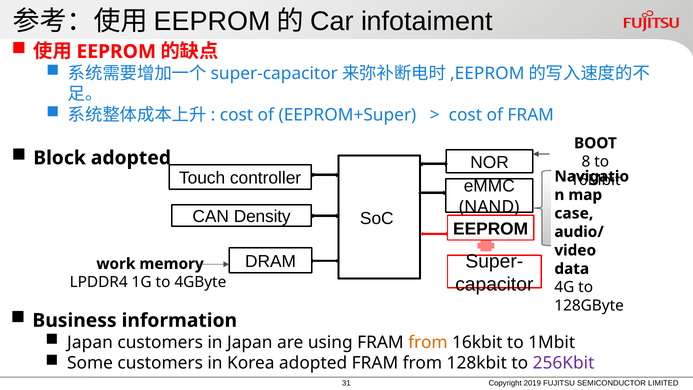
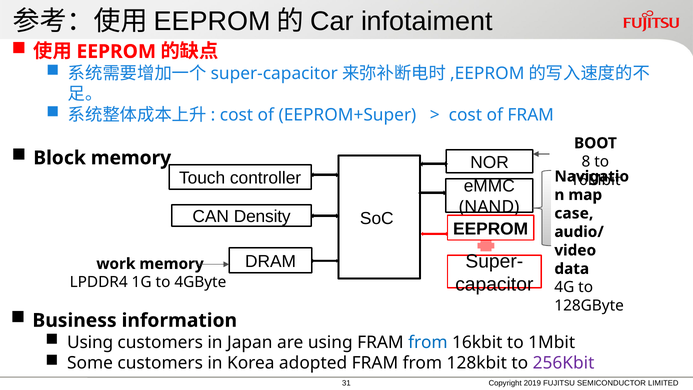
Block adopted: adopted -> memory
Japan at (90, 342): Japan -> Using
from at (428, 342) colour: orange -> blue
